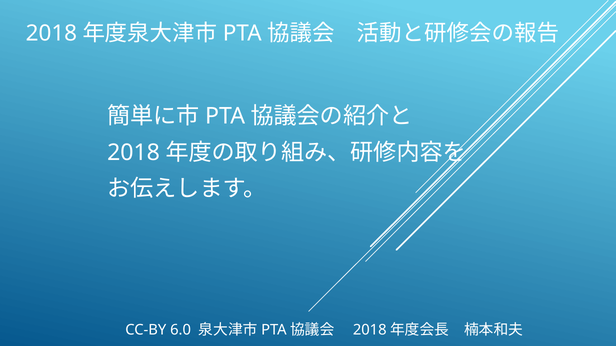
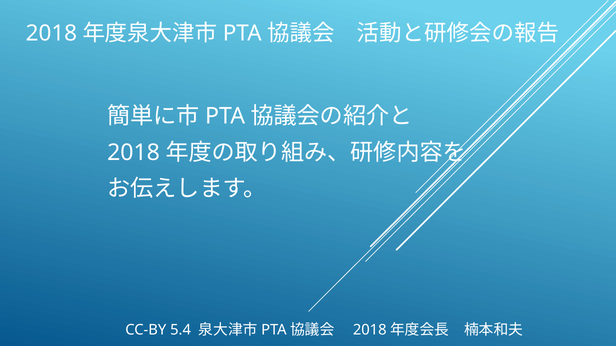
6.0: 6.0 -> 5.4
